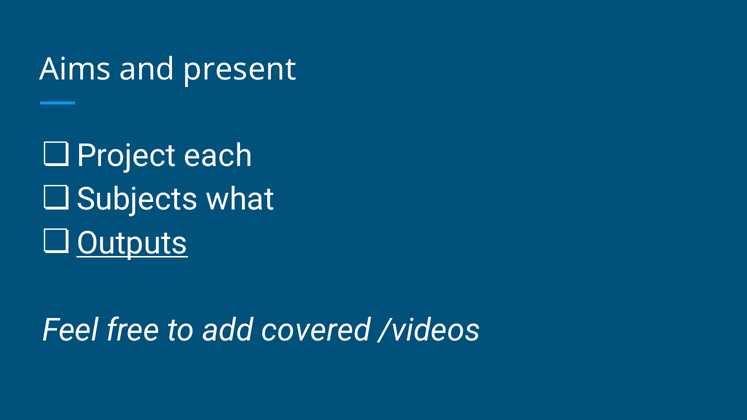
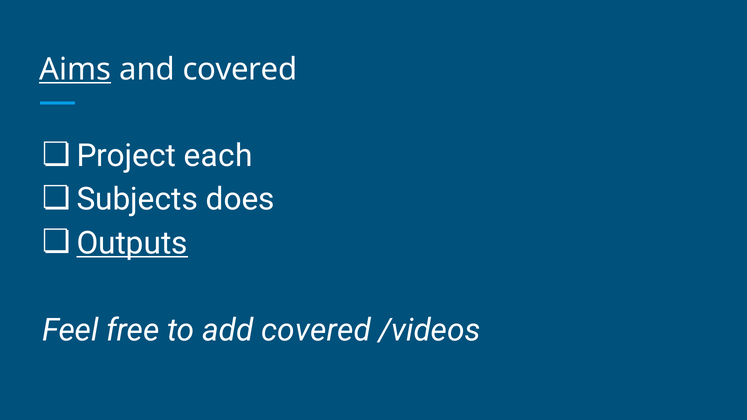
Aims underline: none -> present
and present: present -> covered
what: what -> does
